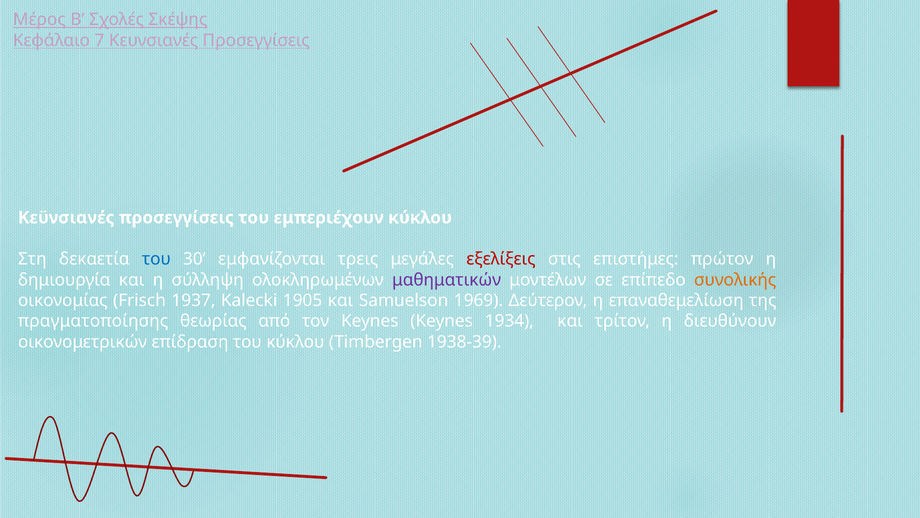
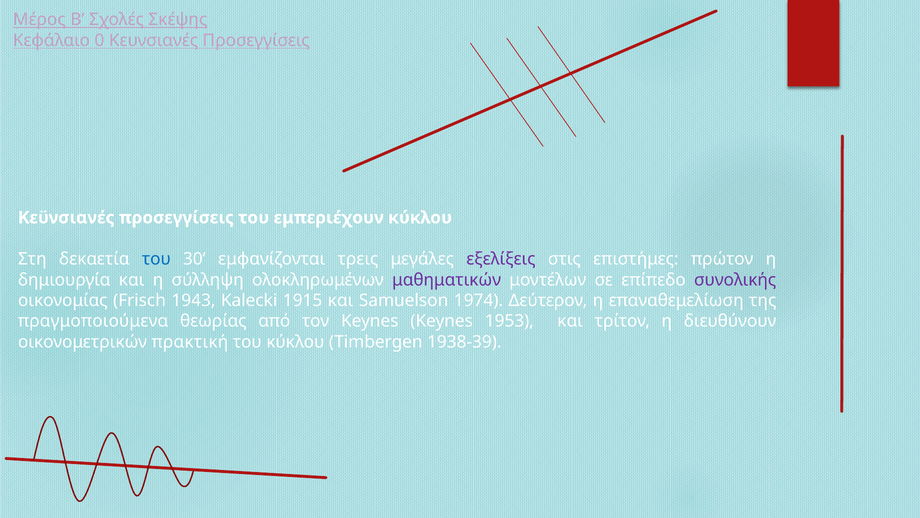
7: 7 -> 0
εξελίξεις colour: red -> purple
συνολικής colour: orange -> purple
1937: 1937 -> 1943
1905: 1905 -> 1915
1969: 1969 -> 1974
πραγματοποίησης: πραγματοποίησης -> πραγμοποιούμενα
1934: 1934 -> 1953
επίδραση: επίδραση -> πρακτική
